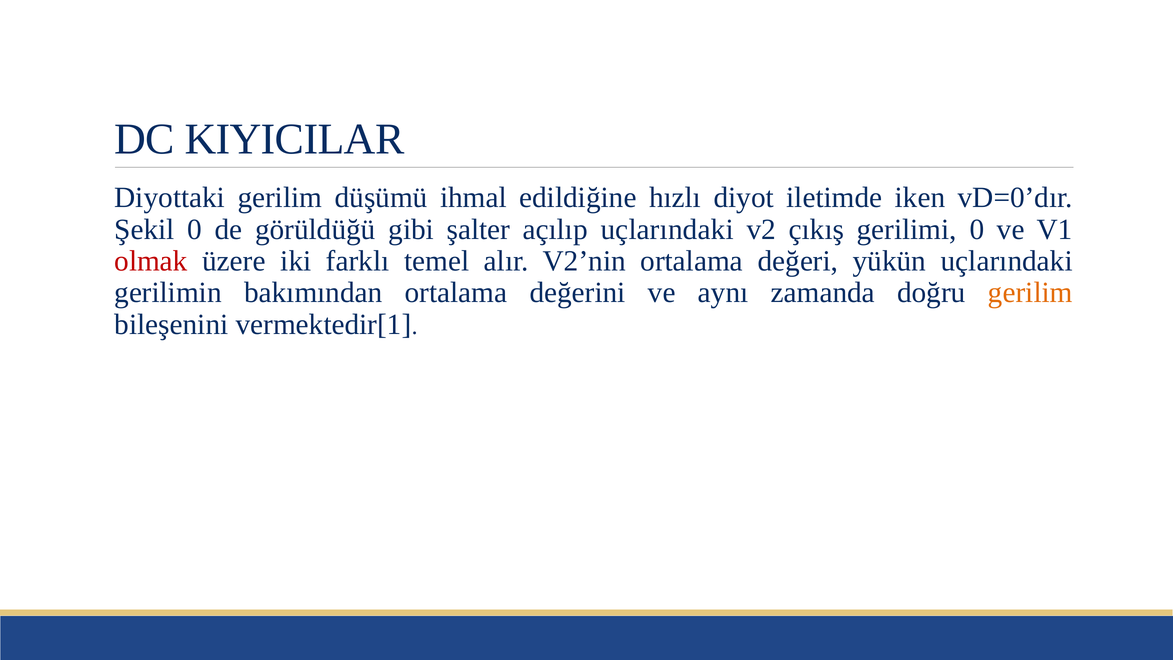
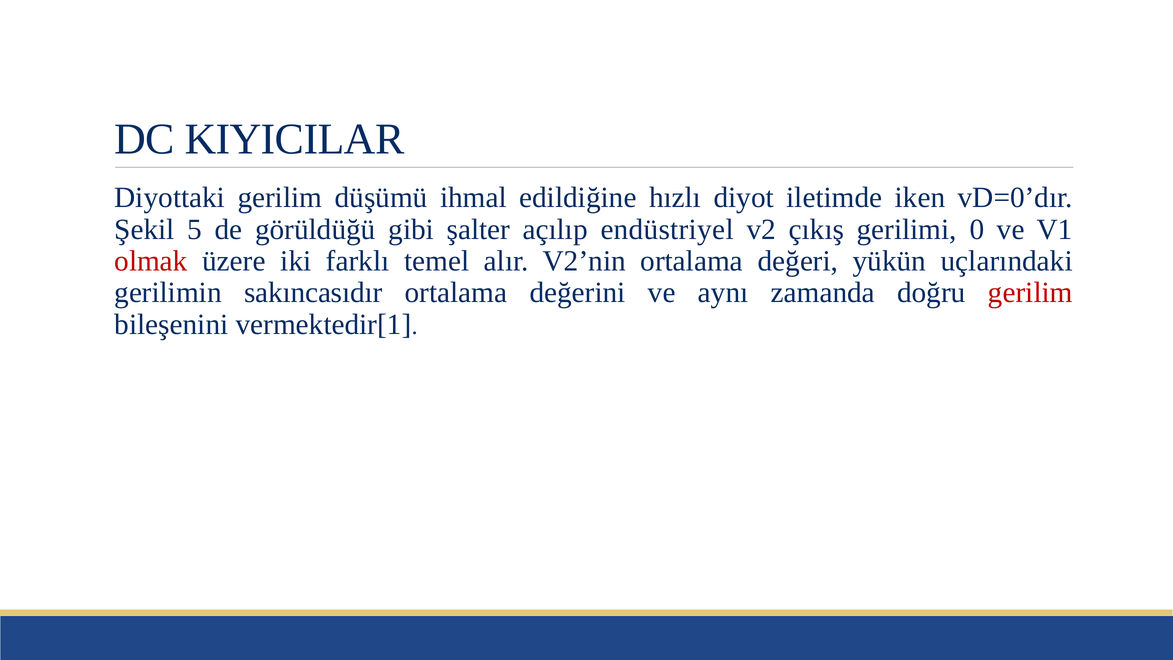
Şekil 0: 0 -> 5
açılıp uçlarındaki: uçlarındaki -> endüstriyel
bakımından: bakımından -> sakıncasıdır
gerilim at (1030, 293) colour: orange -> red
